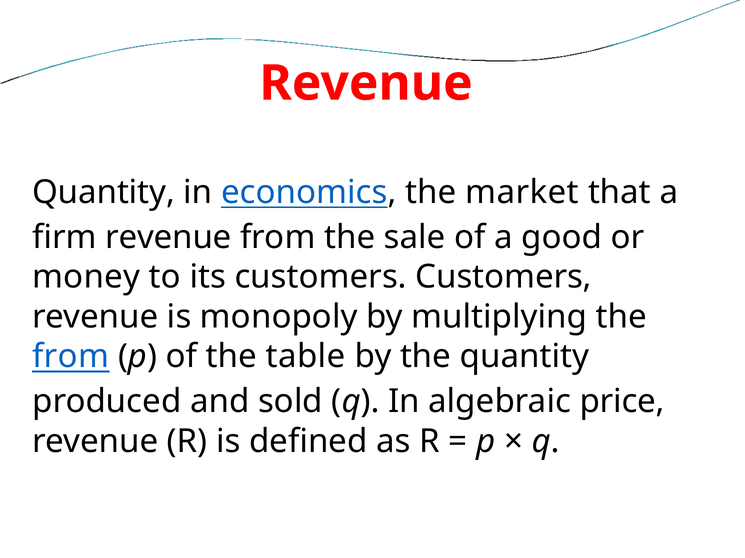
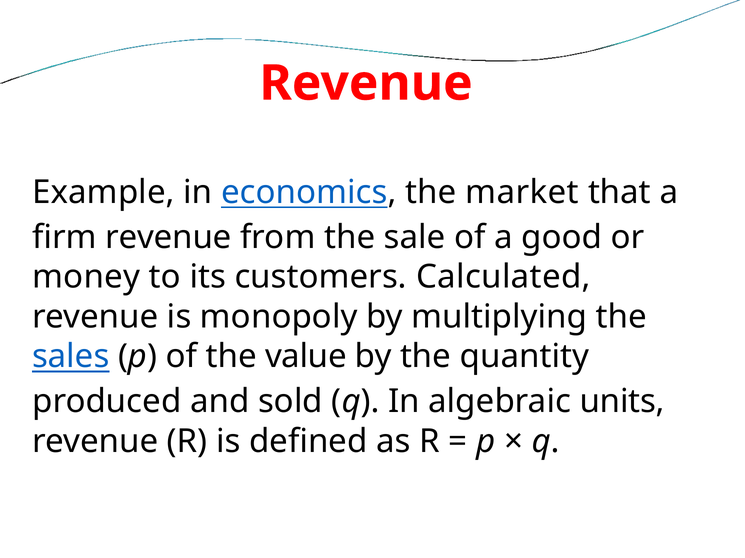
Quantity at (104, 193): Quantity -> Example
customers Customers: Customers -> Calculated
from at (71, 357): from -> sales
table: table -> value
price: price -> units
